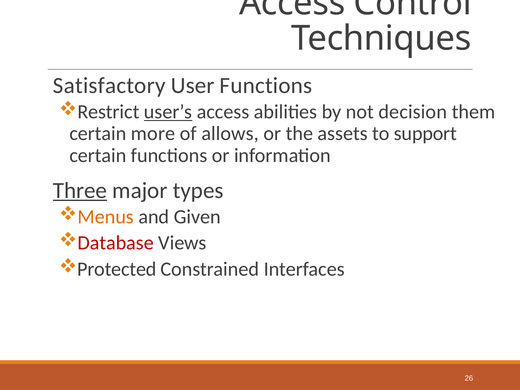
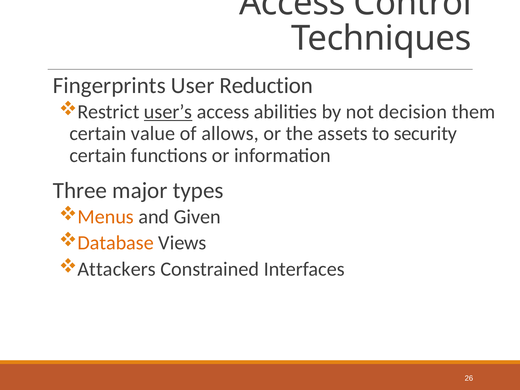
Satisfactory: Satisfactory -> Fingerprints
User Functions: Functions -> Reduction
more: more -> value
support: support -> security
Three underline: present -> none
Database colour: red -> orange
Protected: Protected -> Attackers
